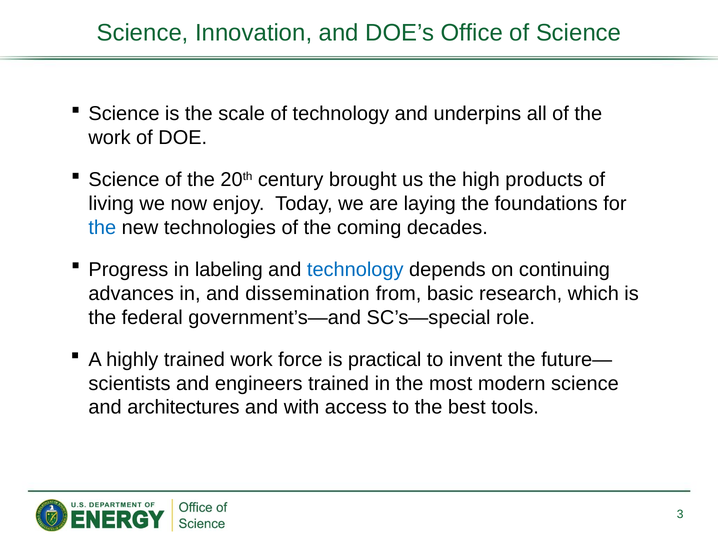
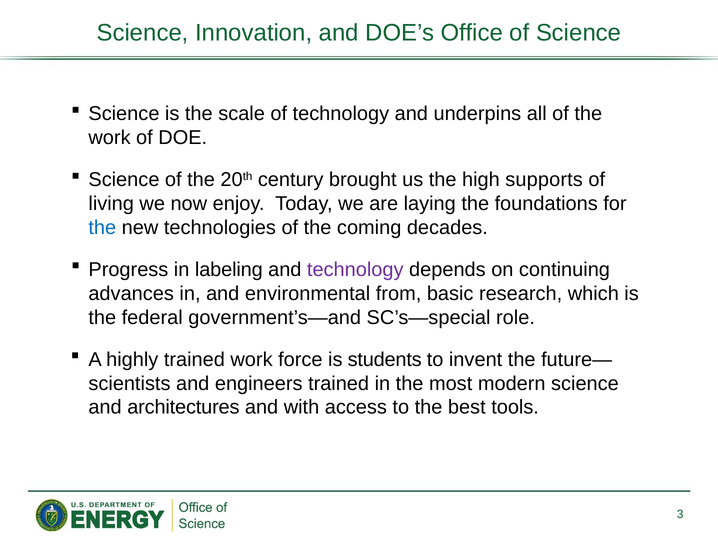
products: products -> supports
technology at (355, 269) colour: blue -> purple
dissemination: dissemination -> environmental
practical: practical -> students
